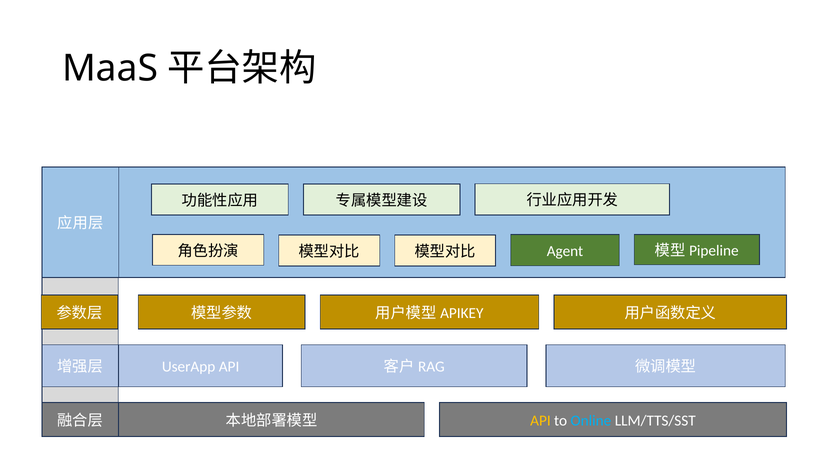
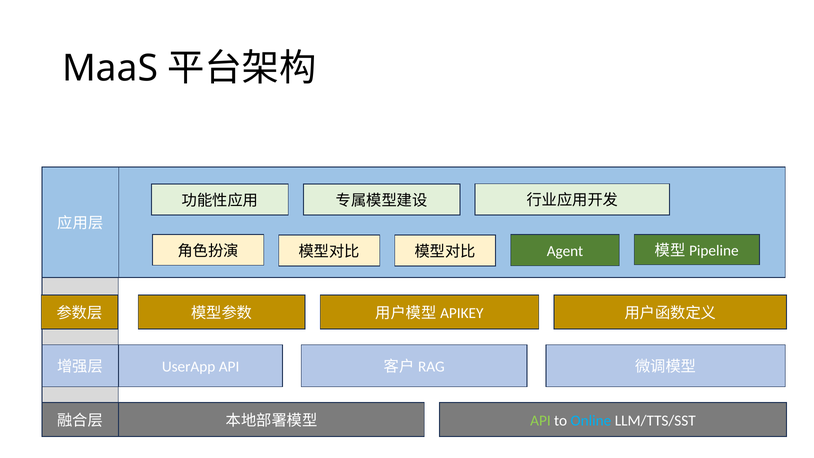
API at (540, 420) colour: yellow -> light green
